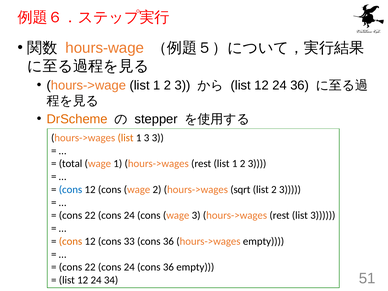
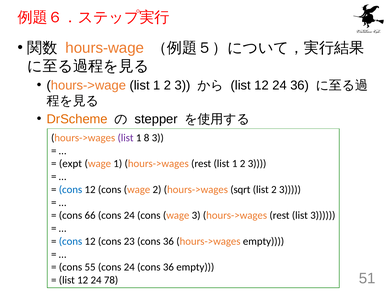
list at (126, 138) colour: orange -> purple
1 3: 3 -> 8
total: total -> expt
22 at (90, 215): 22 -> 66
cons at (71, 241) colour: orange -> blue
33: 33 -> 23
22 at (90, 267): 22 -> 55
34: 34 -> 78
